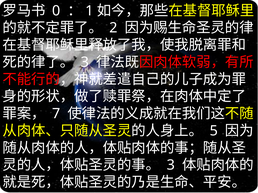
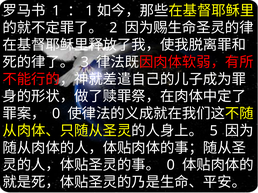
0 at (56, 11): 0 -> 1
7 at (56, 114): 7 -> 0
3 at (171, 165): 3 -> 0
